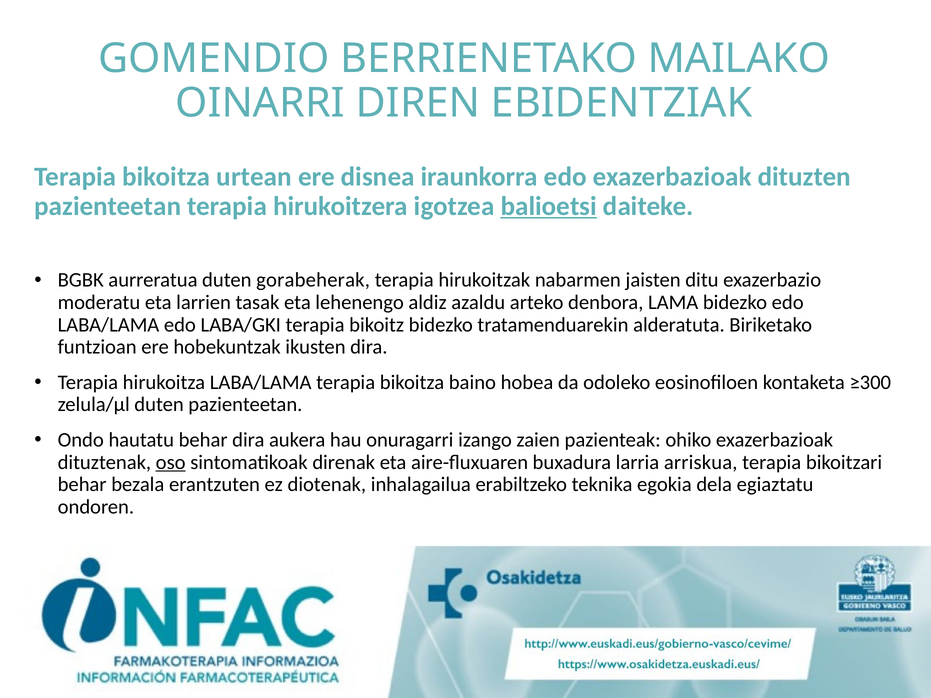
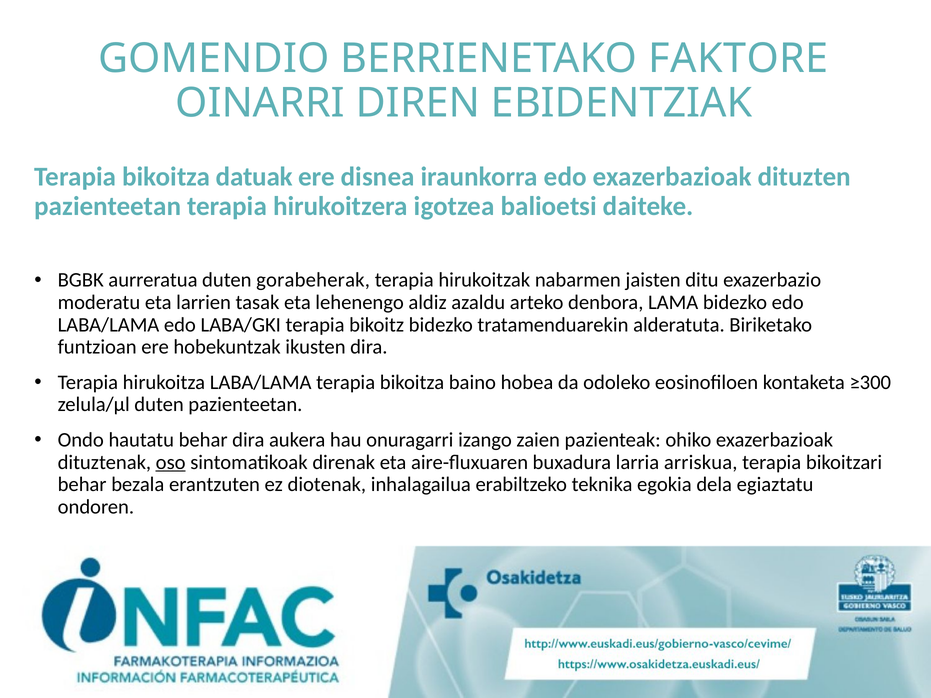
MAILAKO: MAILAKO -> FAKTORE
urtean: urtean -> datuak
balioetsi underline: present -> none
